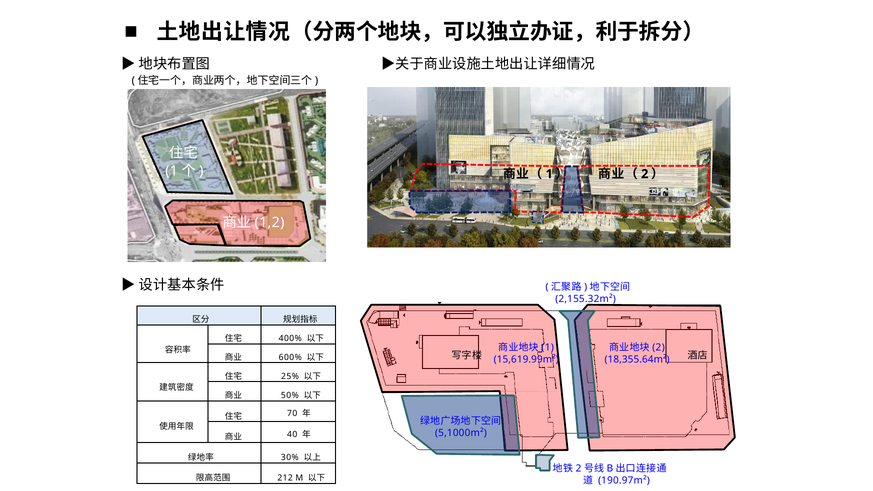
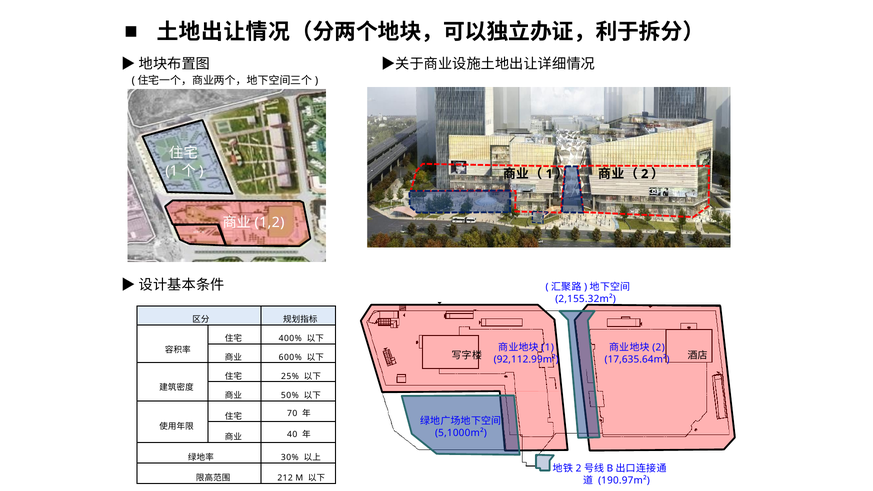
15,619.99m²: 15,619.99m² -> 92,112.99m²
18,355.64m²: 18,355.64m² -> 17,635.64m²
